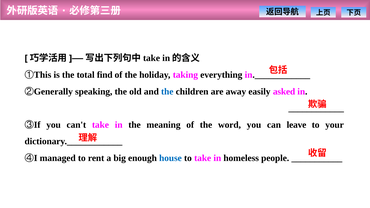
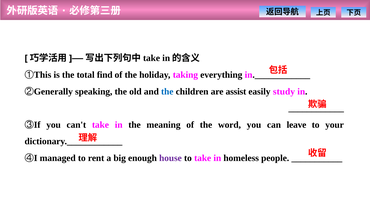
away: away -> assist
asked: asked -> study
house colour: blue -> purple
